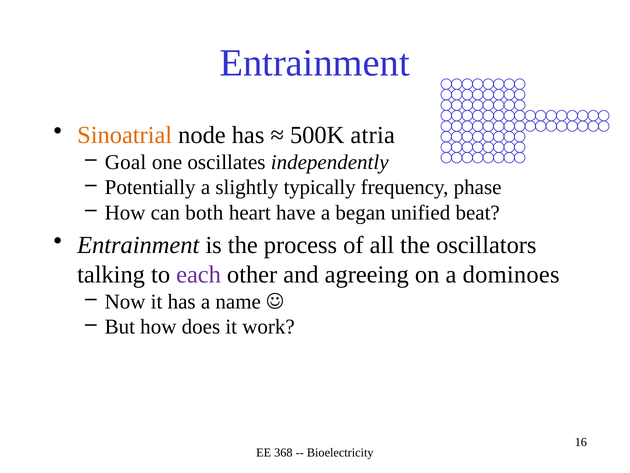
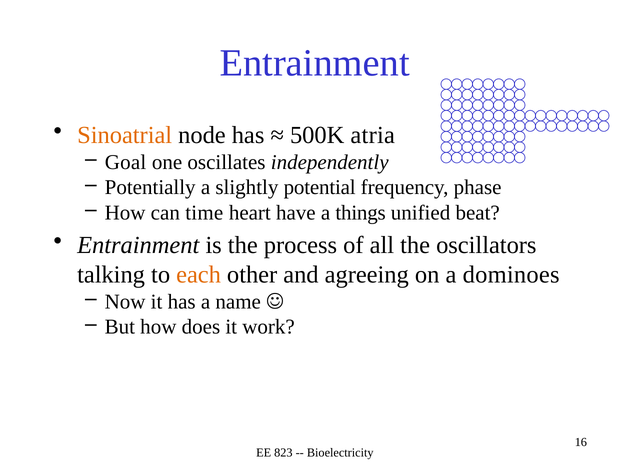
typically: typically -> potential
both: both -> time
began: began -> things
each colour: purple -> orange
368: 368 -> 823
